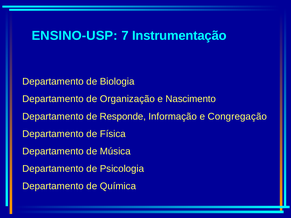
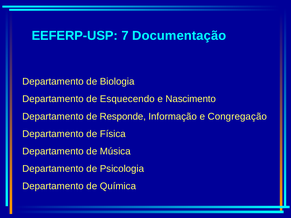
ENSINO-USP: ENSINO-USP -> EEFERP-USP
Instrumentação: Instrumentação -> Documentação
Organização: Organização -> Esquecendo
